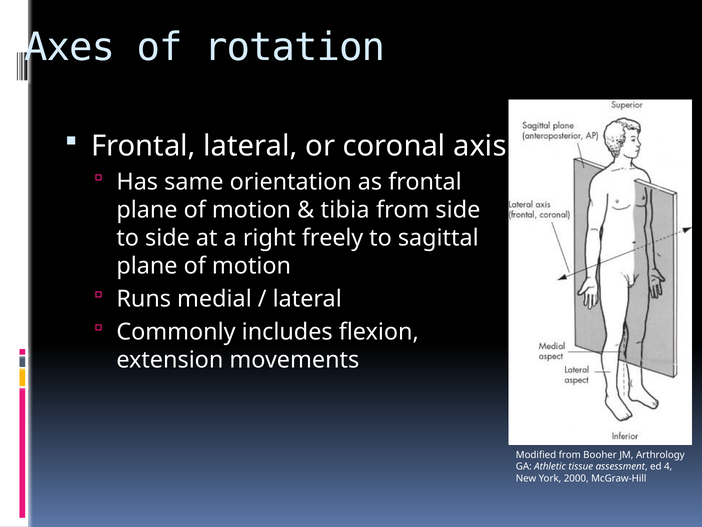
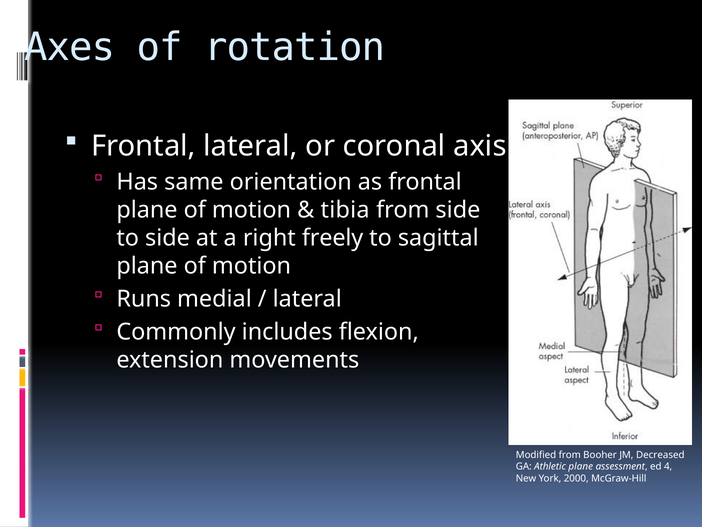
Arthrology: Arthrology -> Decreased
Athletic tissue: tissue -> plane
